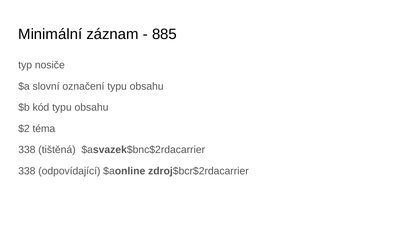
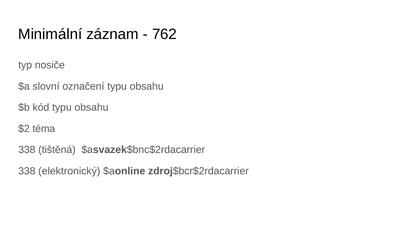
885: 885 -> 762
odpovídající: odpovídající -> elektronický
